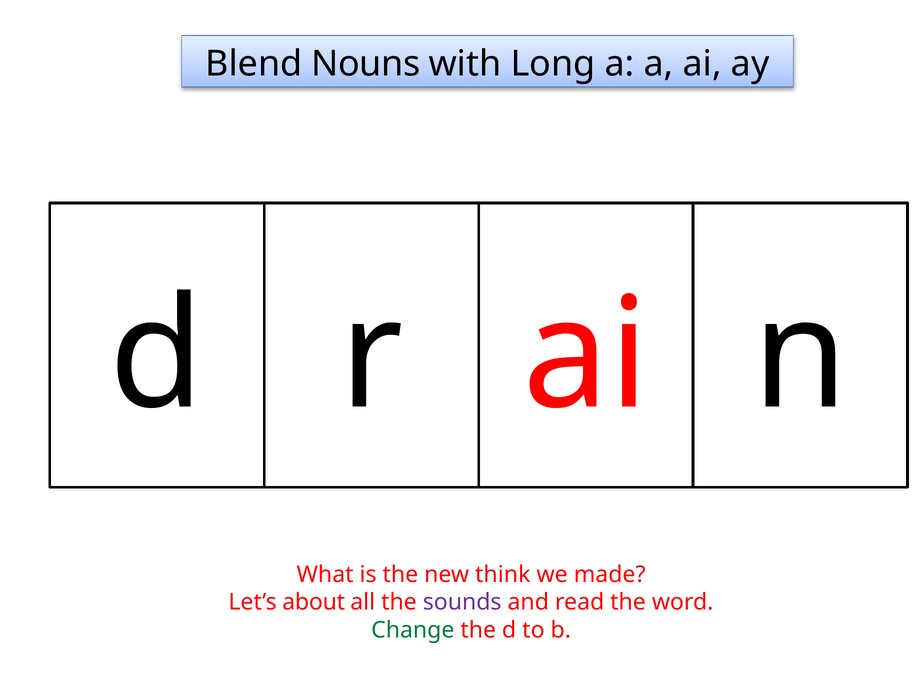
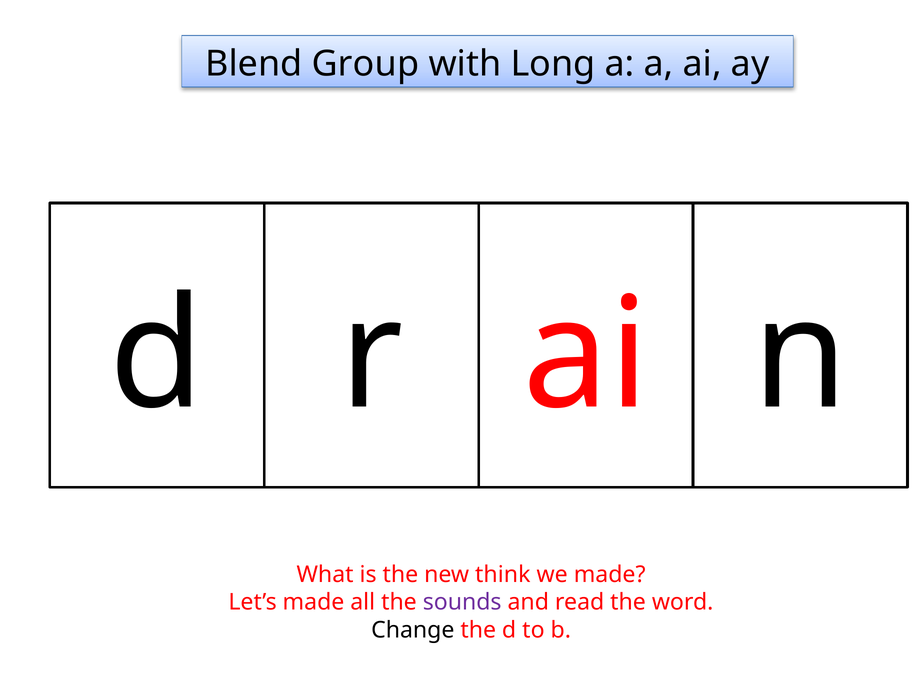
Nouns: Nouns -> Group
Let’s about: about -> made
Change colour: green -> black
